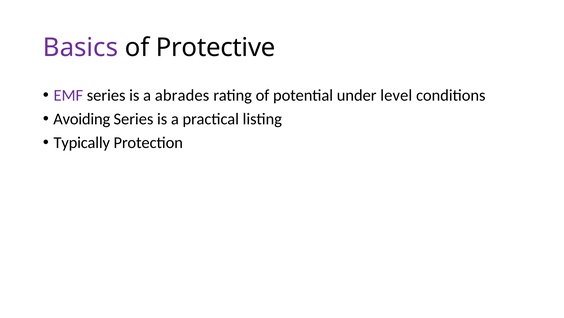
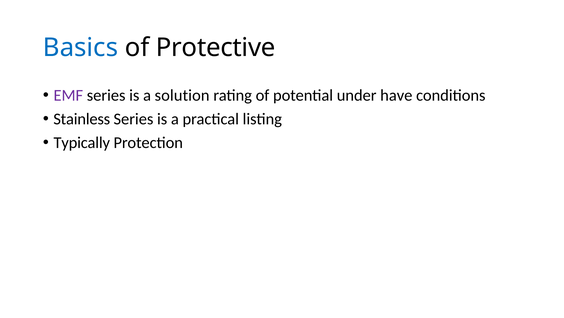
Basics colour: purple -> blue
abrades: abrades -> solution
level: level -> have
Avoiding: Avoiding -> Stainless
